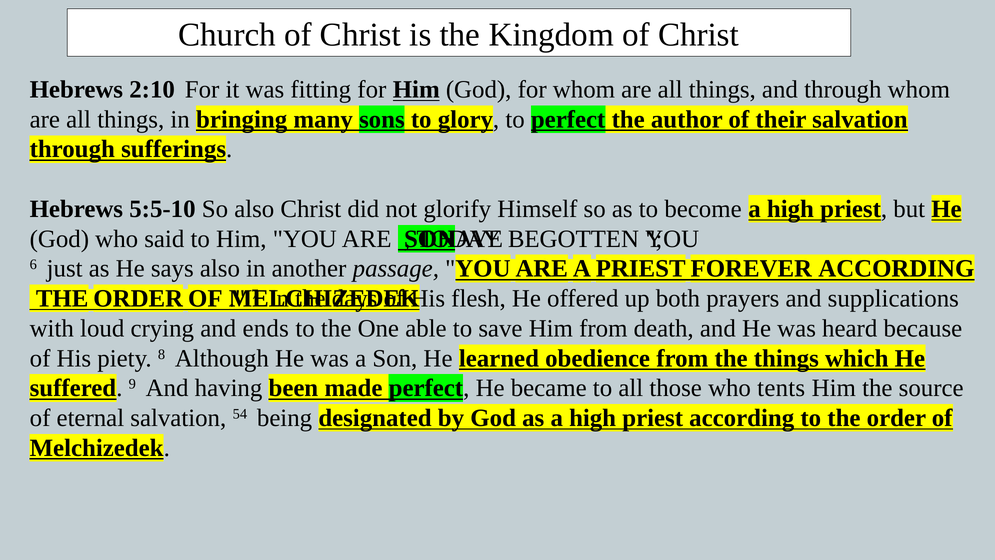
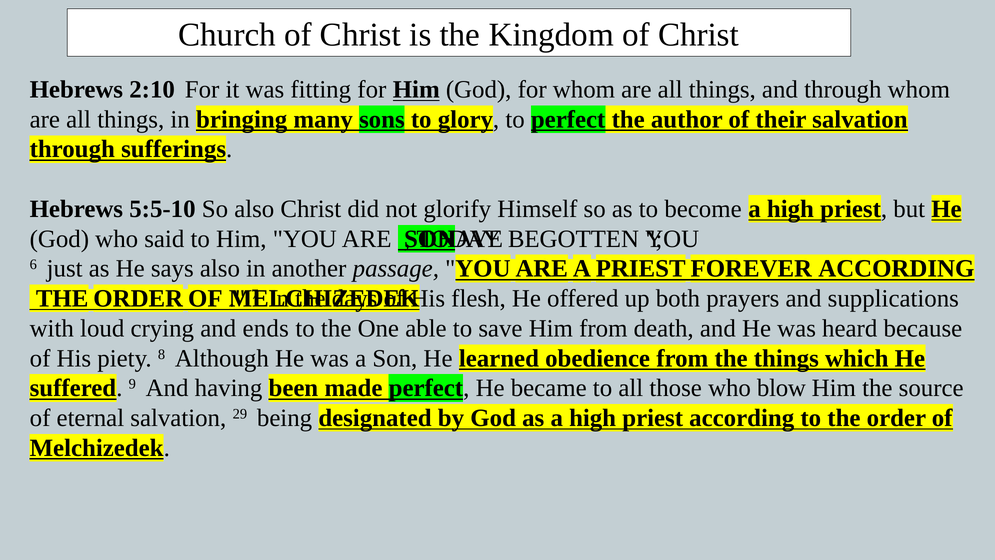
tents: tents -> blow
54: 54 -> 29
